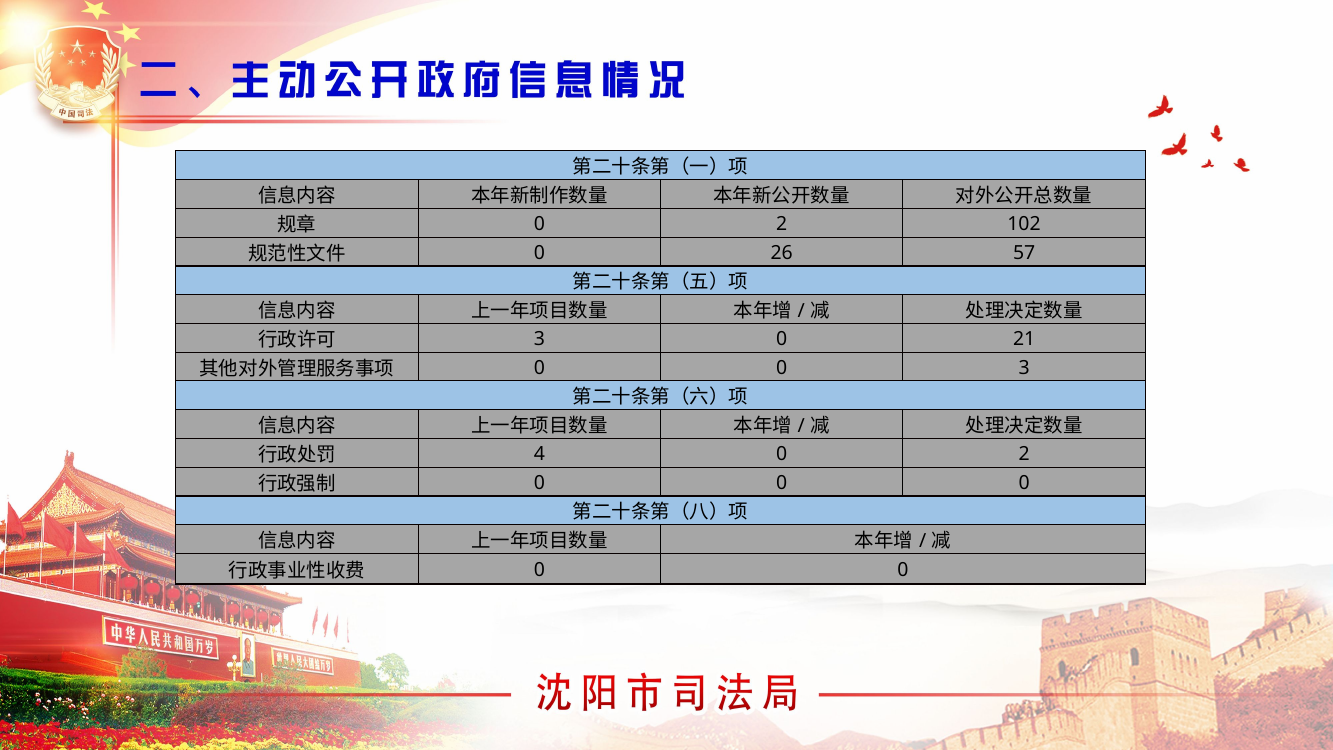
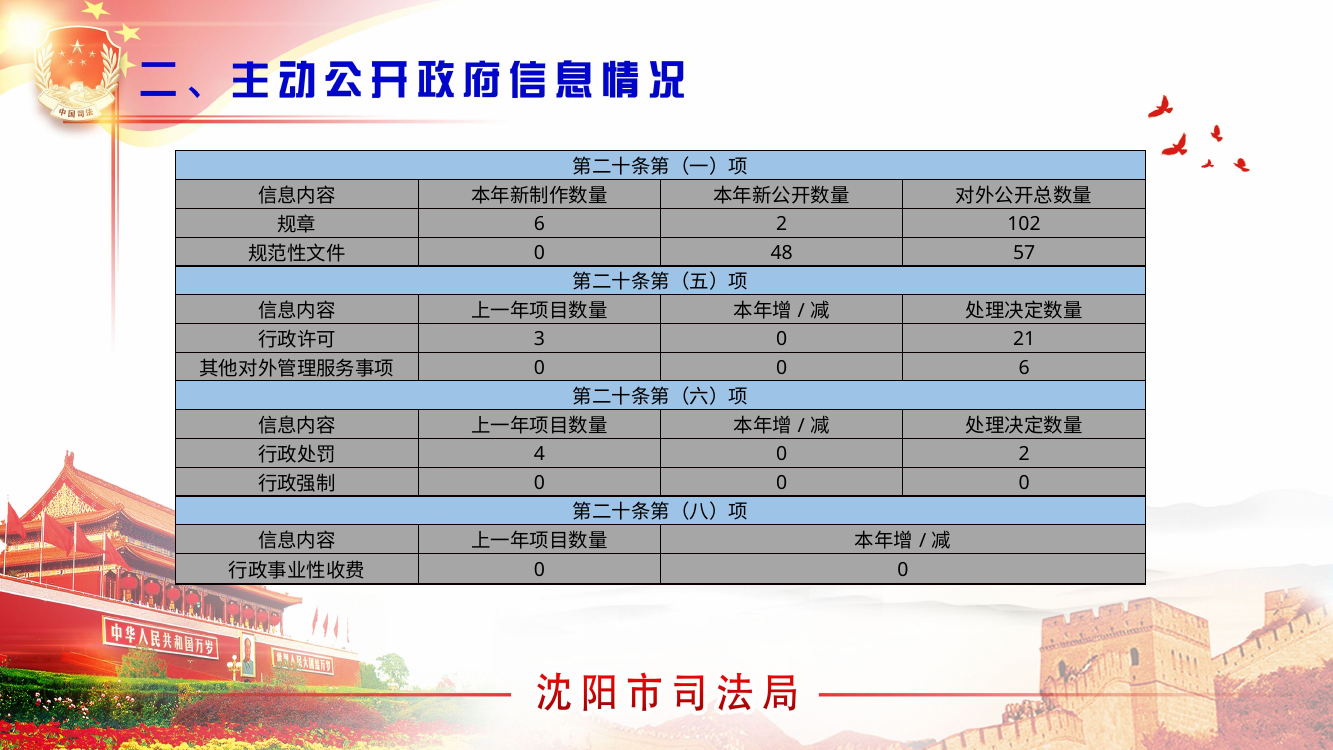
0 at (539, 224): 0 -> 6
26: 26 -> 48
0 3: 3 -> 6
